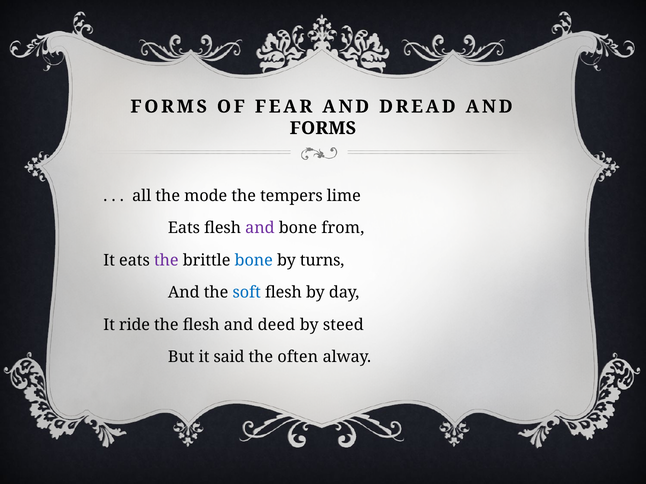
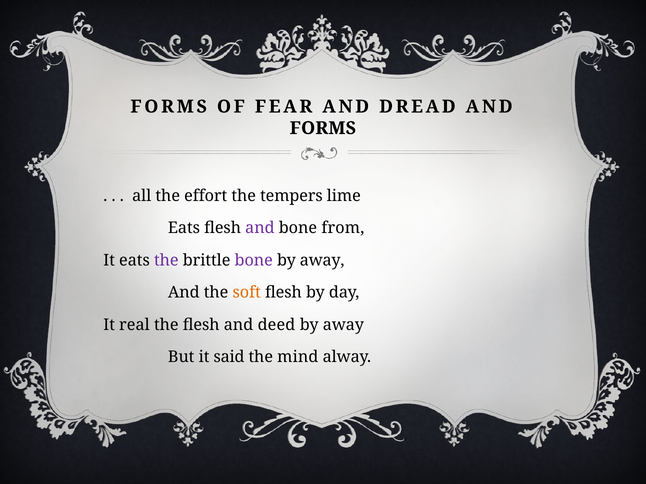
mode: mode -> effort
bone at (254, 261) colour: blue -> purple
turns at (322, 261): turns -> away
soft colour: blue -> orange
ride: ride -> real
steed at (343, 325): steed -> away
often: often -> mind
